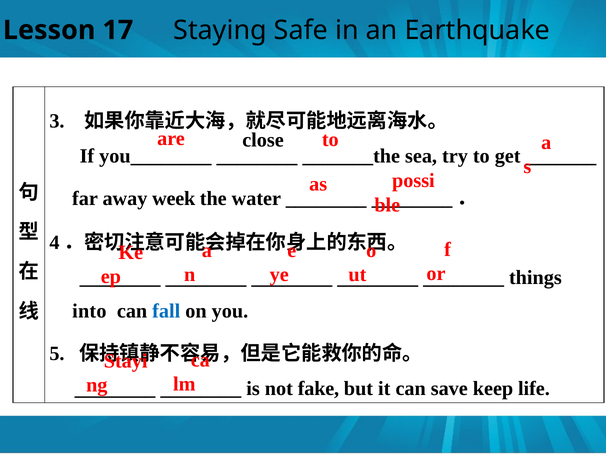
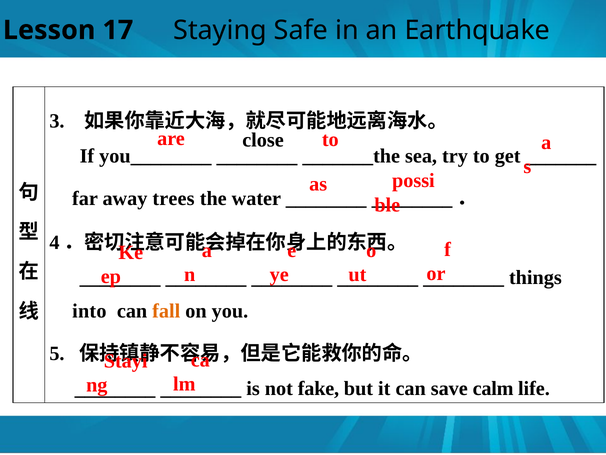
week: week -> trees
fall colour: blue -> orange
keep: keep -> calm
